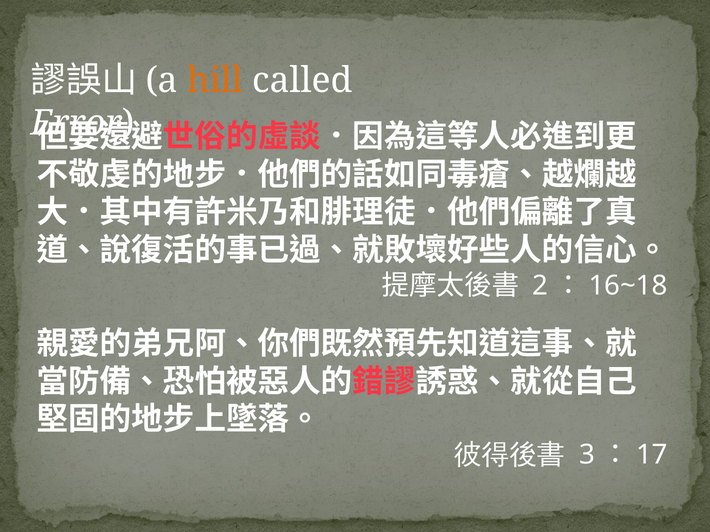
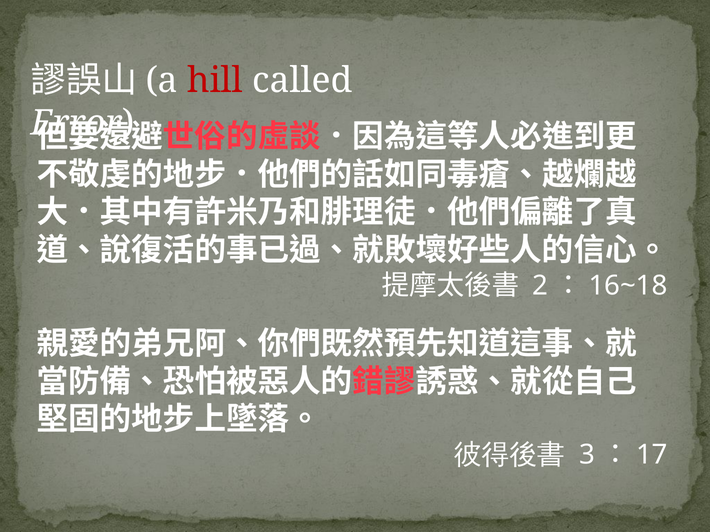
hill colour: orange -> red
